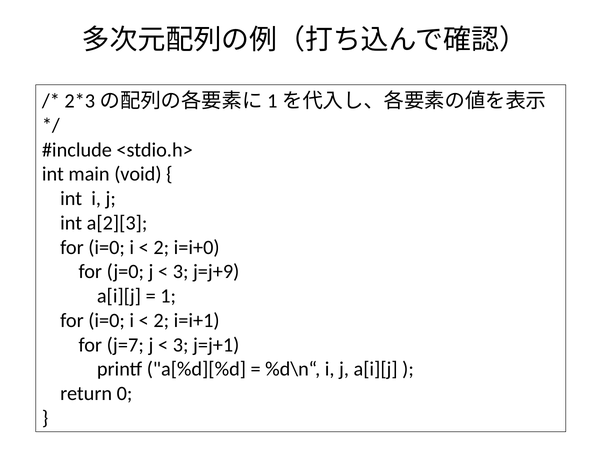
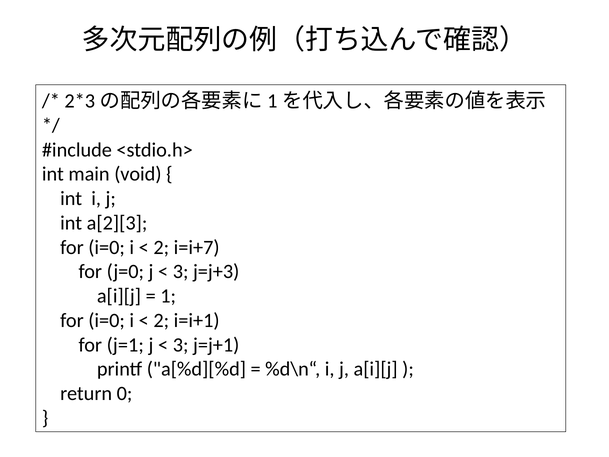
i=i+0: i=i+0 -> i=i+7
j=j+9: j=j+9 -> j=j+3
j=7: j=7 -> j=1
